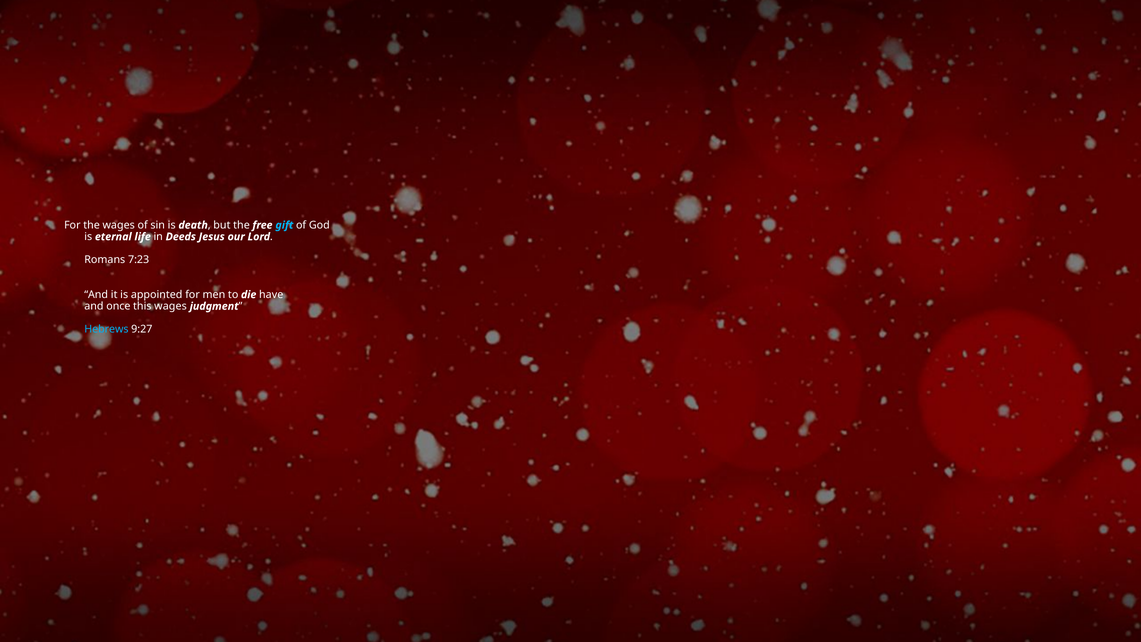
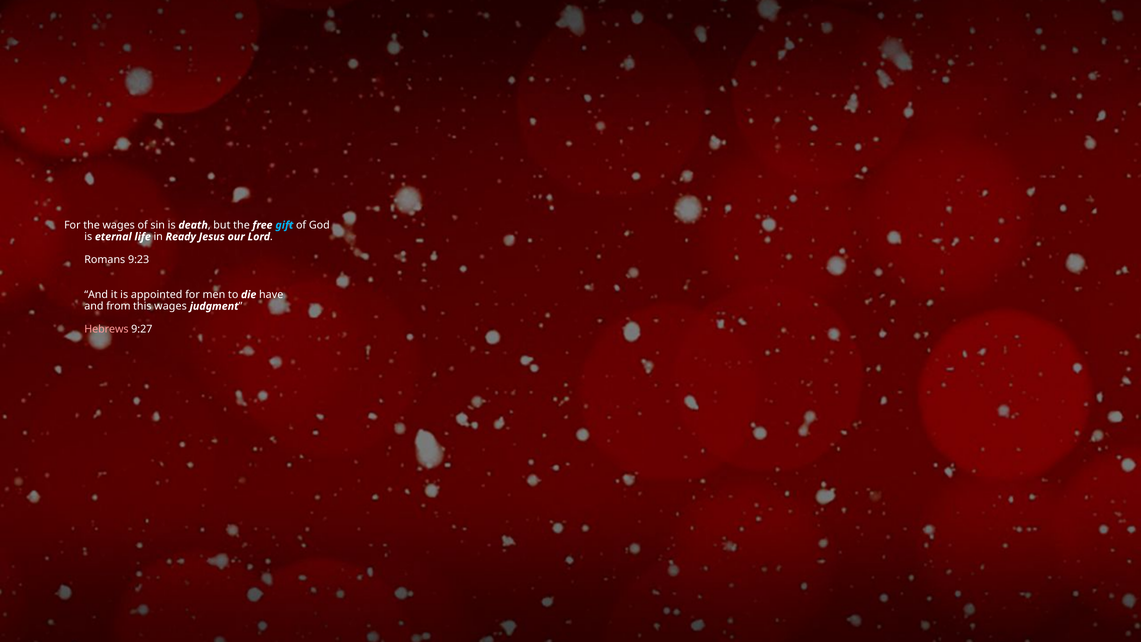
Deeds: Deeds -> Ready
7:23: 7:23 -> 9:23
once: once -> from
Hebrews colour: light blue -> pink
